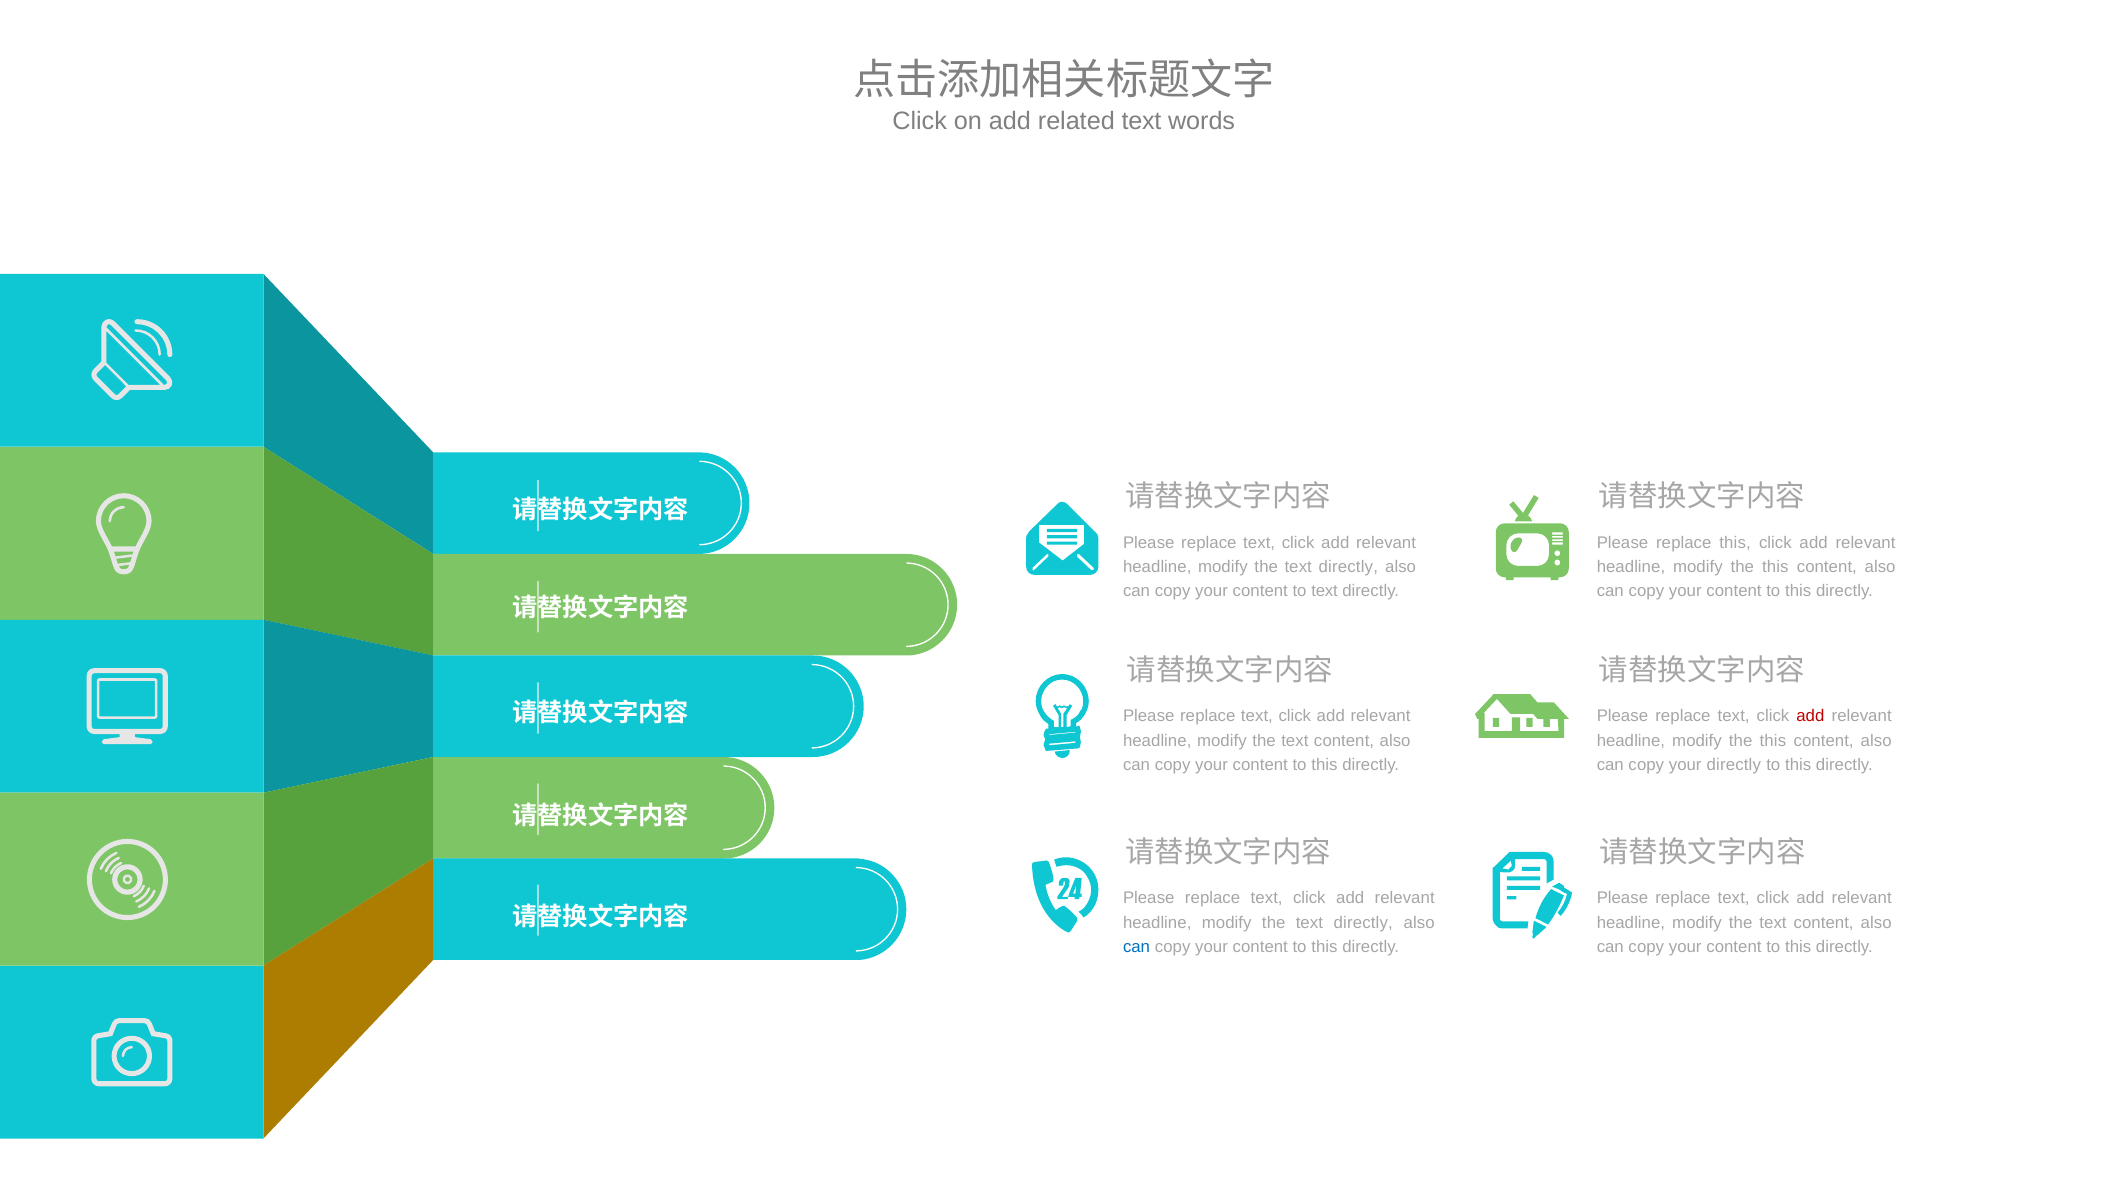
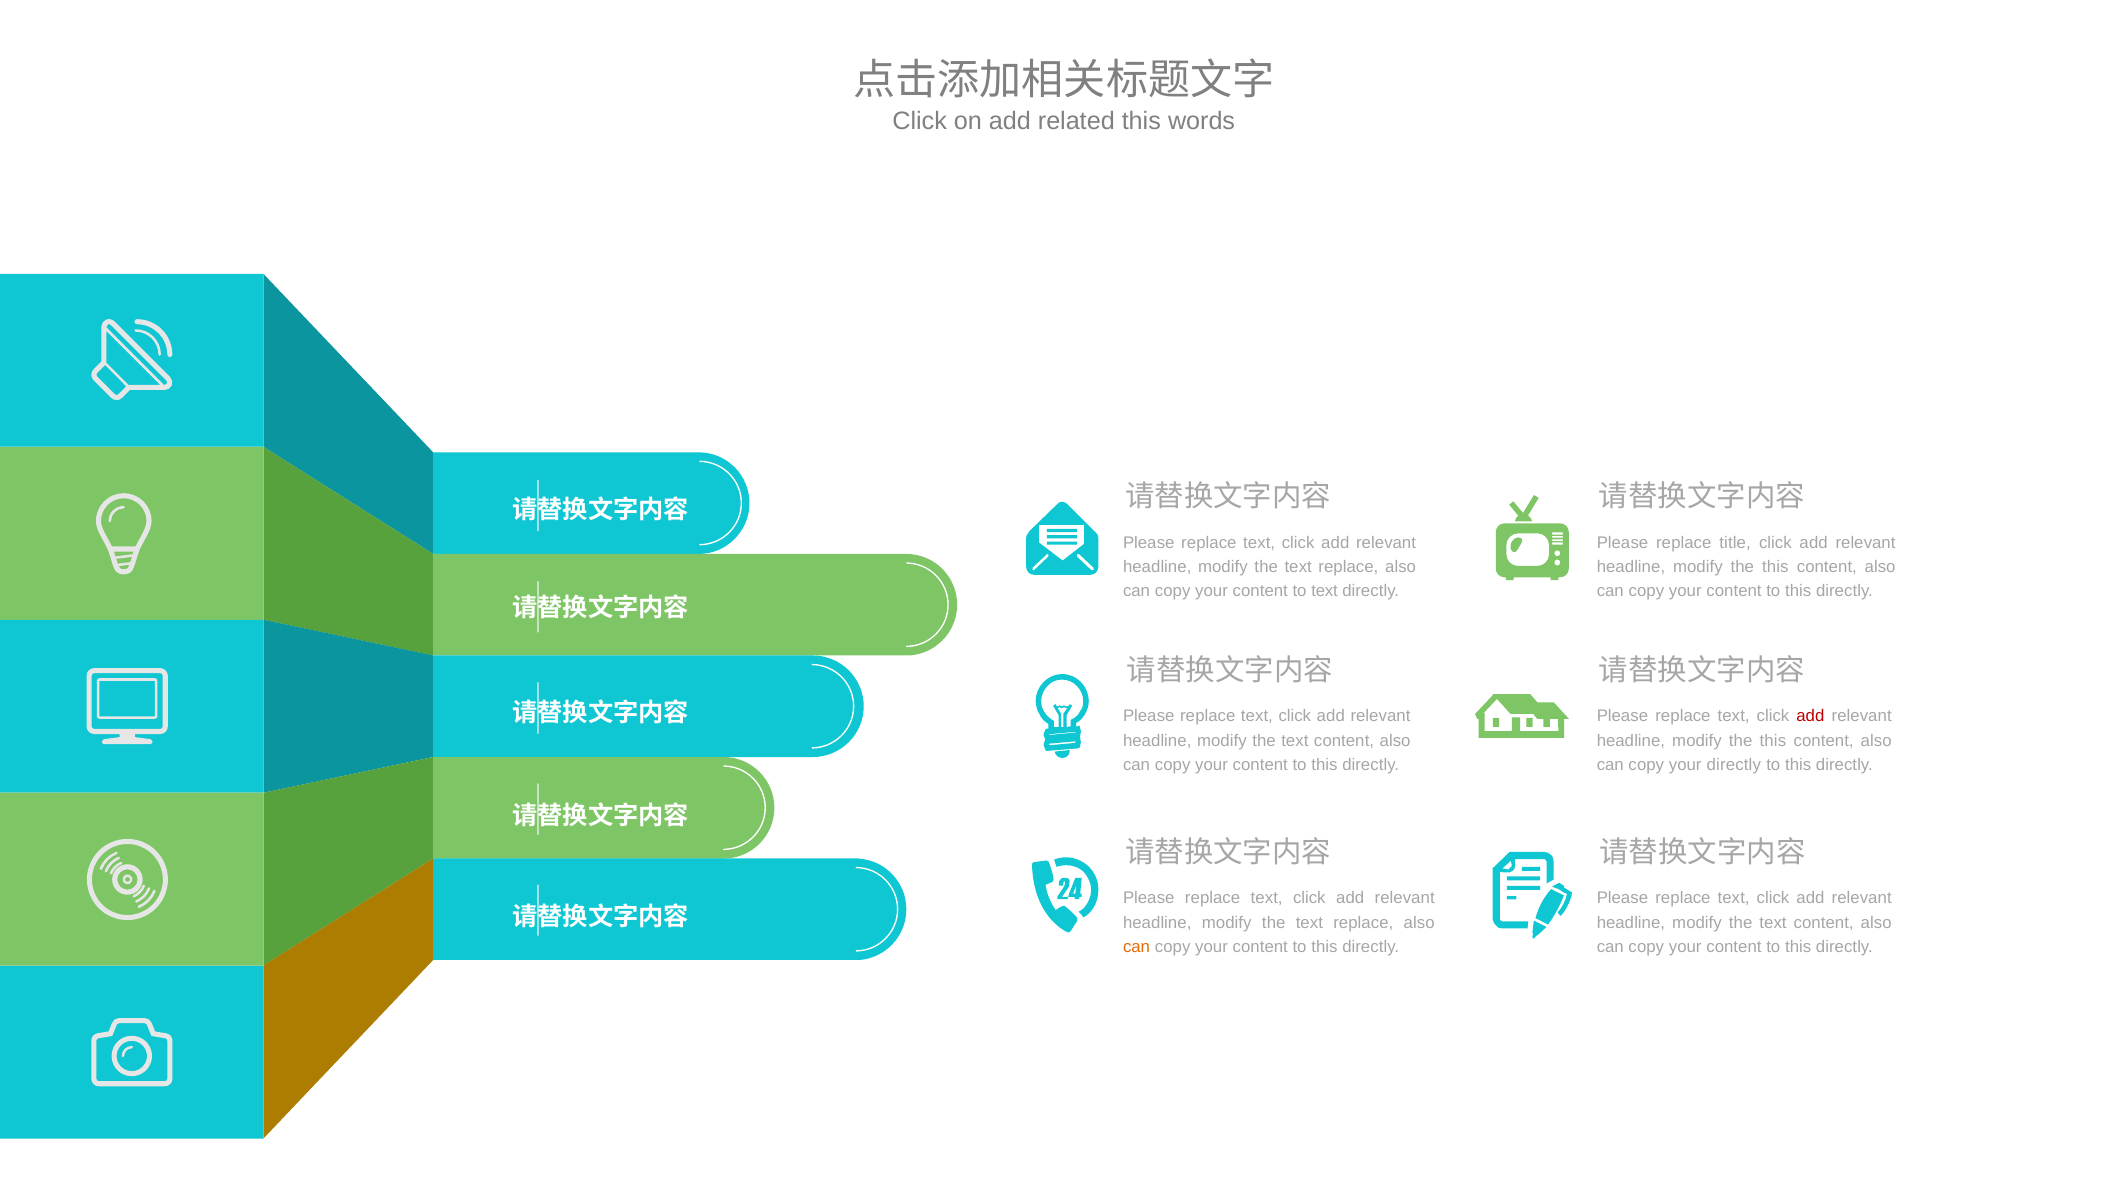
related text: text -> this
replace this: this -> title
directly at (1348, 567): directly -> replace
directly at (1363, 922): directly -> replace
can at (1137, 947) colour: blue -> orange
